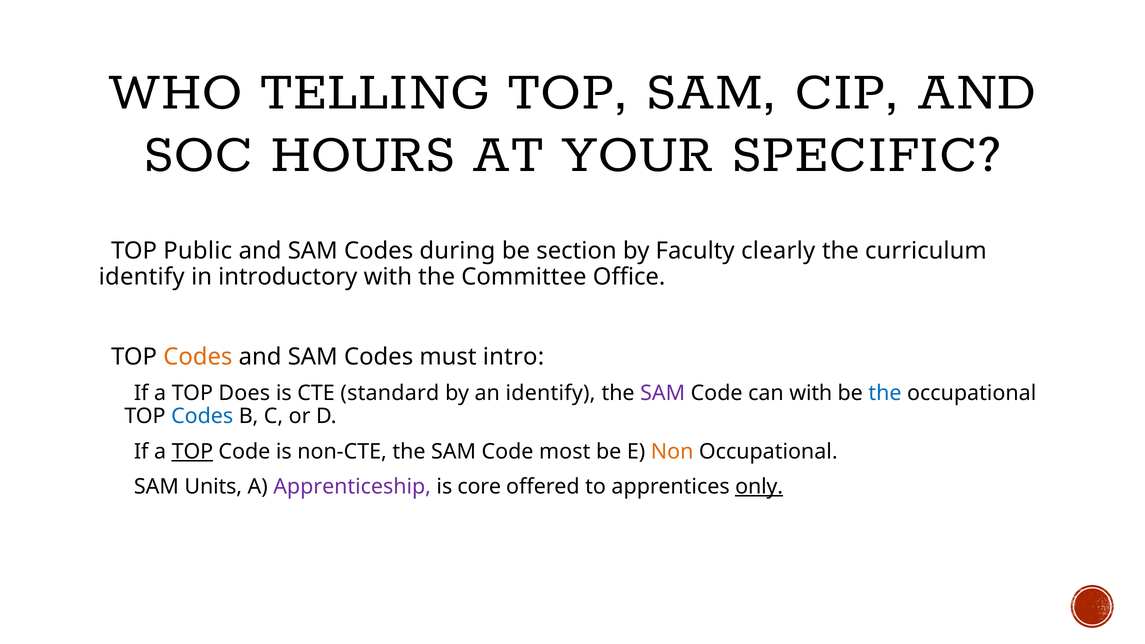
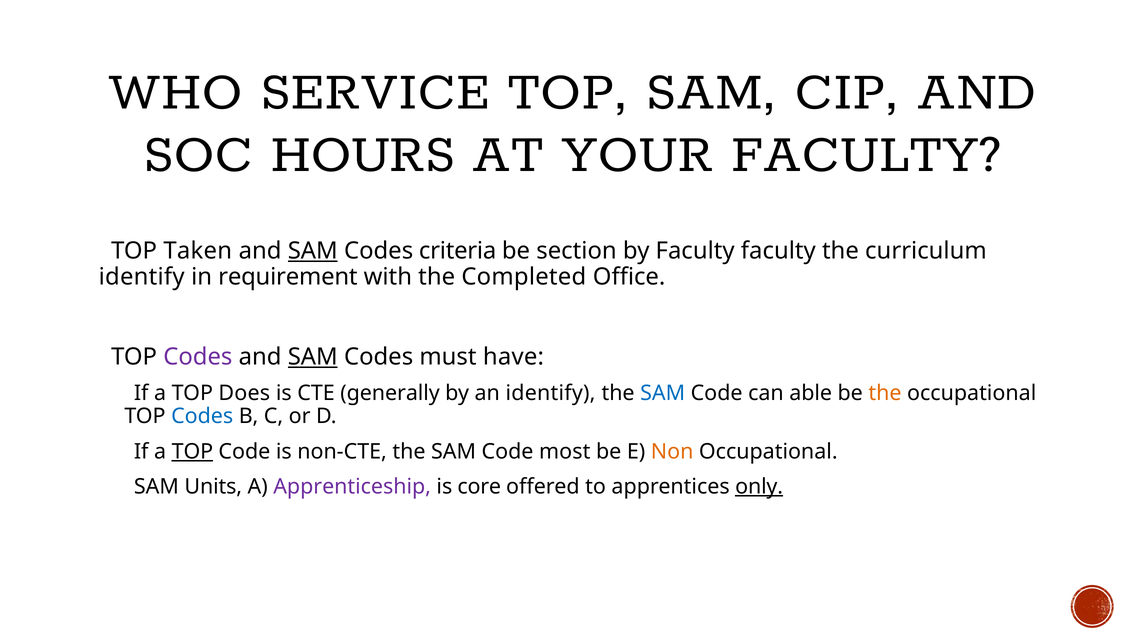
TELLING: TELLING -> SERVICE
YOUR SPECIFIC: SPECIFIC -> FACULTY
Public: Public -> Taken
SAM at (313, 251) underline: none -> present
during: during -> criteria
Faculty clearly: clearly -> faculty
introductory: introductory -> requirement
Committee: Committee -> Completed
Codes at (198, 357) colour: orange -> purple
SAM at (313, 357) underline: none -> present
intro: intro -> have
standard: standard -> generally
SAM at (663, 393) colour: purple -> blue
can with: with -> able
the at (885, 393) colour: blue -> orange
